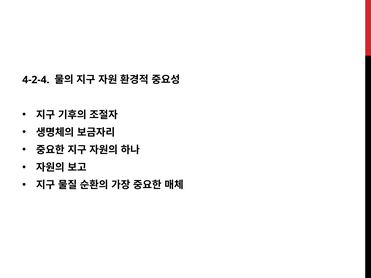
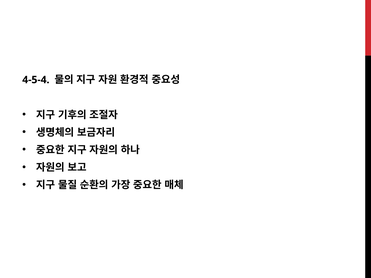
4-2-4: 4-2-4 -> 4-5-4
